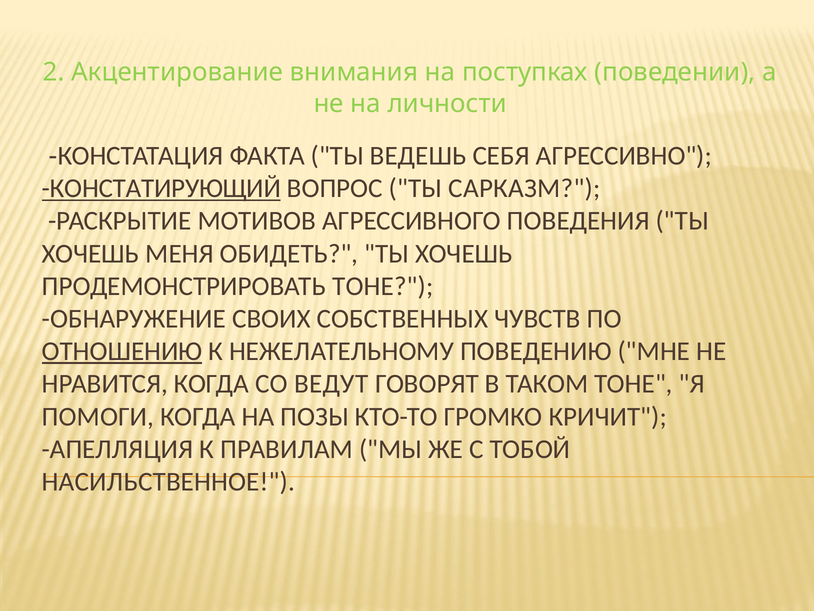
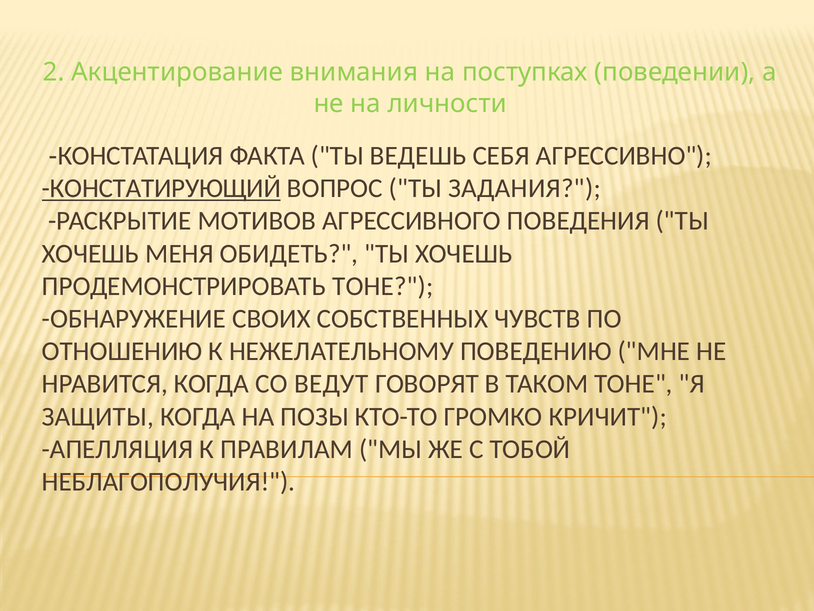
САРКАЗМ: САРКАЗМ -> ЗАДАНИЯ
ОТНОШЕНИЮ underline: present -> none
ПОМОГИ: ПОМОГИ -> ЗАЩИТЫ
НАСИЛЬСТВЕННОЕ: НАСИЛЬСТВЕННОЕ -> НЕБЛАГОПОЛУЧИЯ
